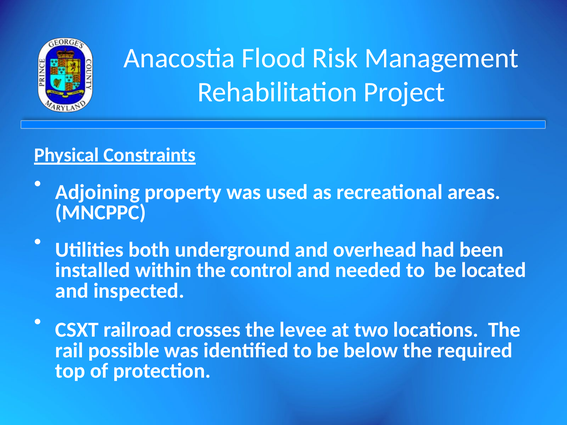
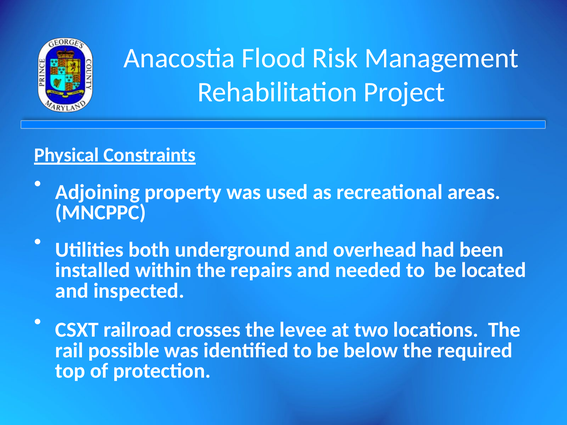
control: control -> repairs
